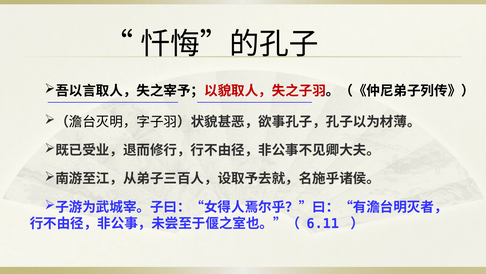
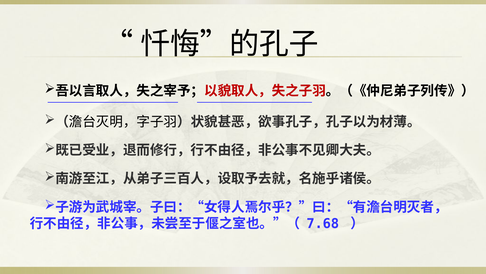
6.11: 6.11 -> 7.68
